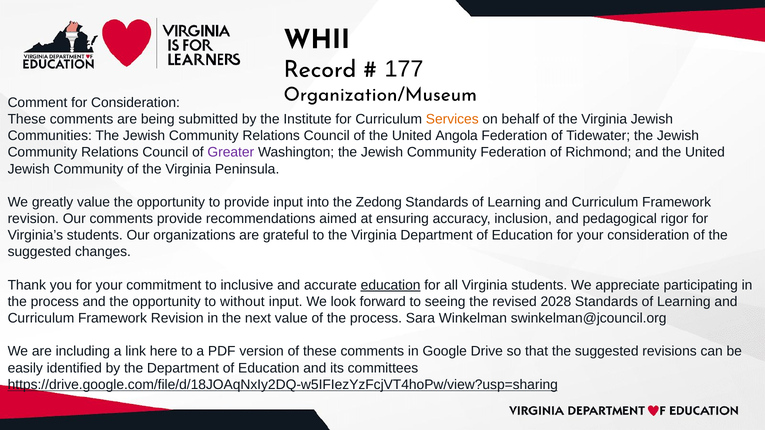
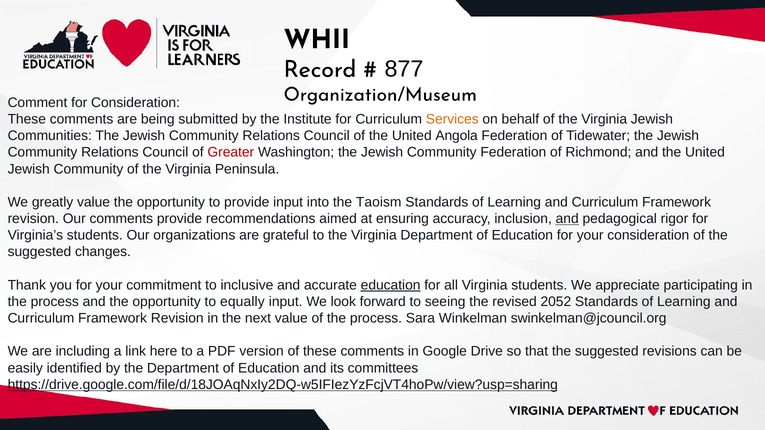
177: 177 -> 877
Greater colour: purple -> red
Zedong: Zedong -> Taoism
and at (567, 219) underline: none -> present
without: without -> equally
2028: 2028 -> 2052
